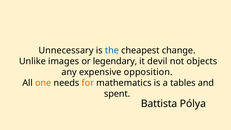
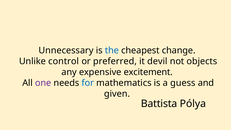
images: images -> control
legendary: legendary -> preferred
opposition: opposition -> excitement
one colour: orange -> purple
for colour: orange -> blue
tables: tables -> guess
spent: spent -> given
